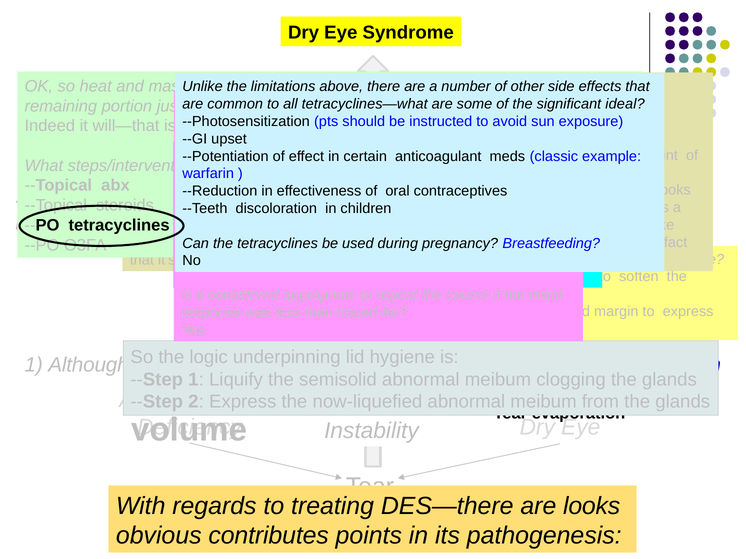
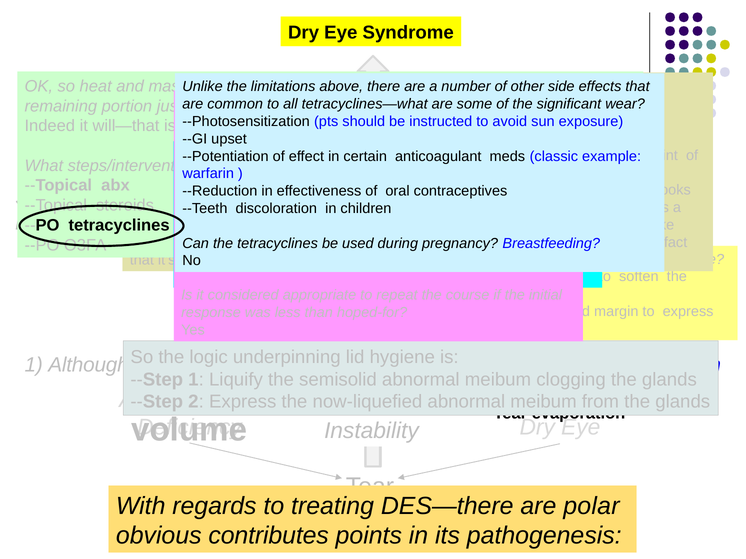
ideal: ideal -> wear
are looks: looks -> polar
